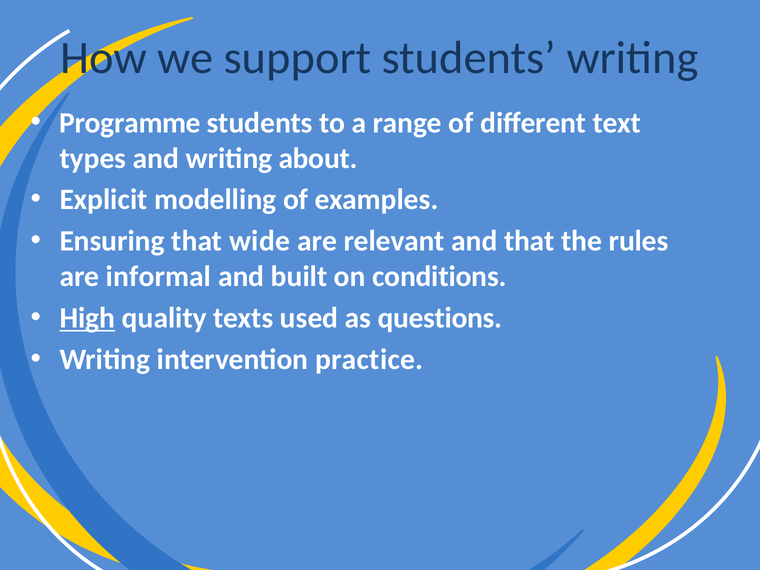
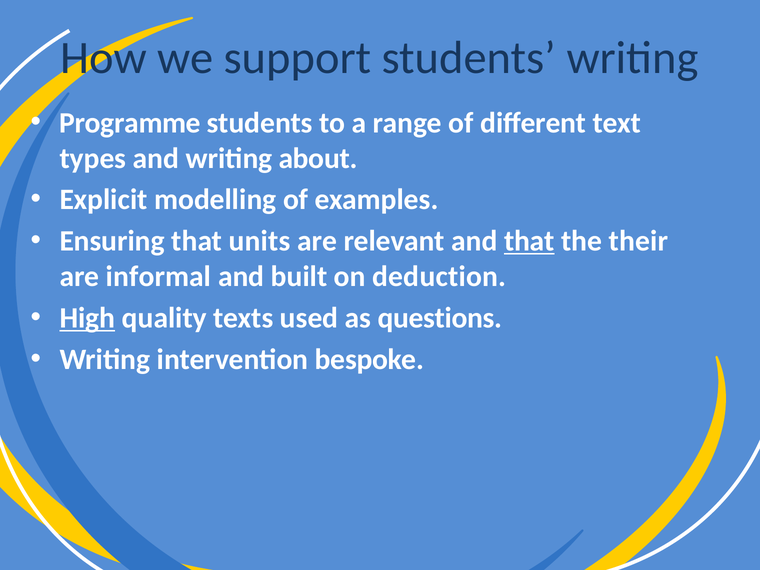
wide: wide -> units
that at (529, 241) underline: none -> present
rules: rules -> their
conditions: conditions -> deduction
practice: practice -> bespoke
